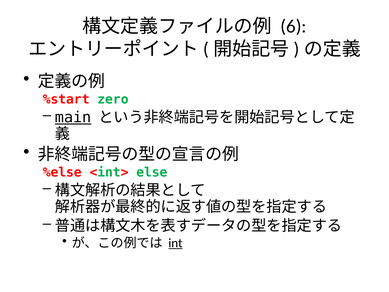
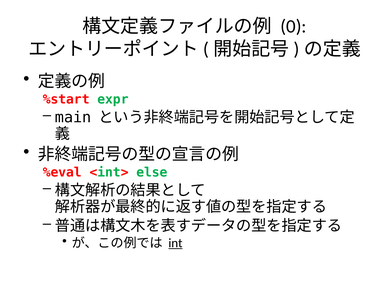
6: 6 -> 0
zero: zero -> expr
main underline: present -> none
%else: %else -> %eval
